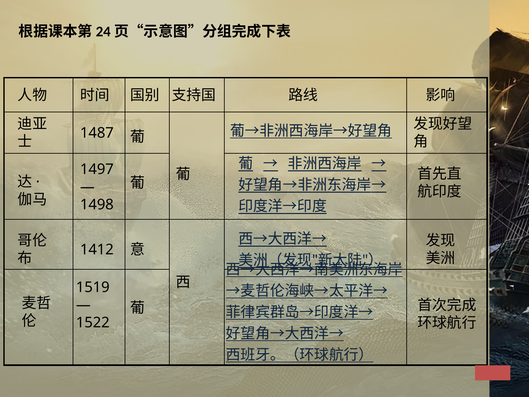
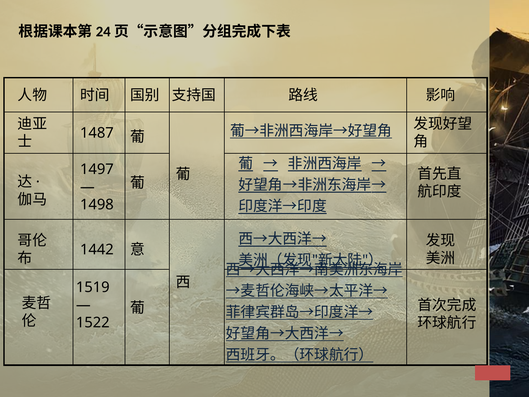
1412: 1412 -> 1442
